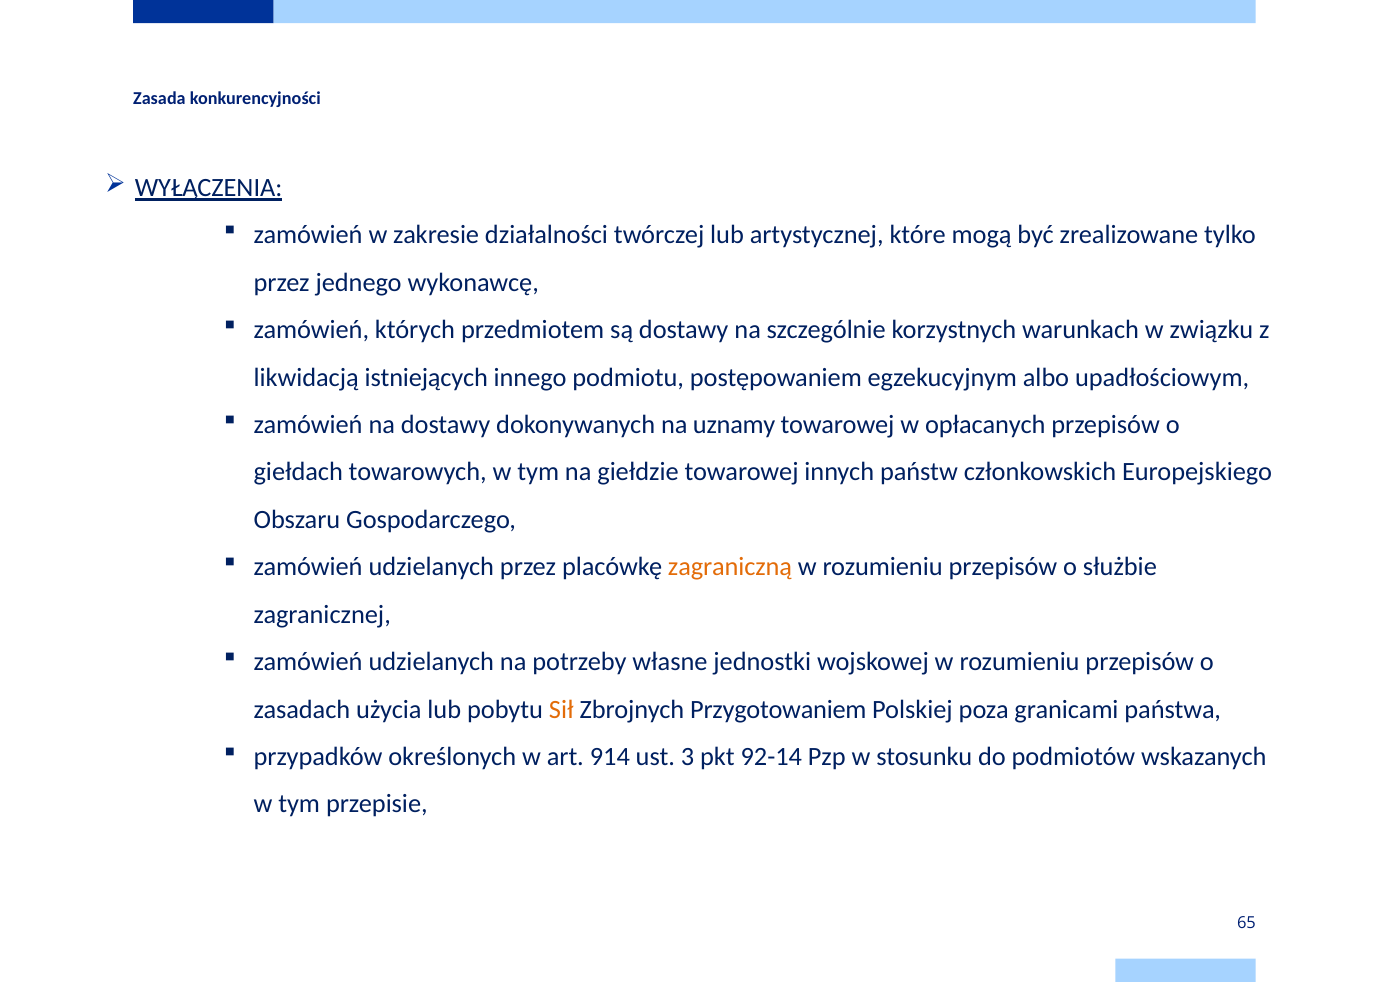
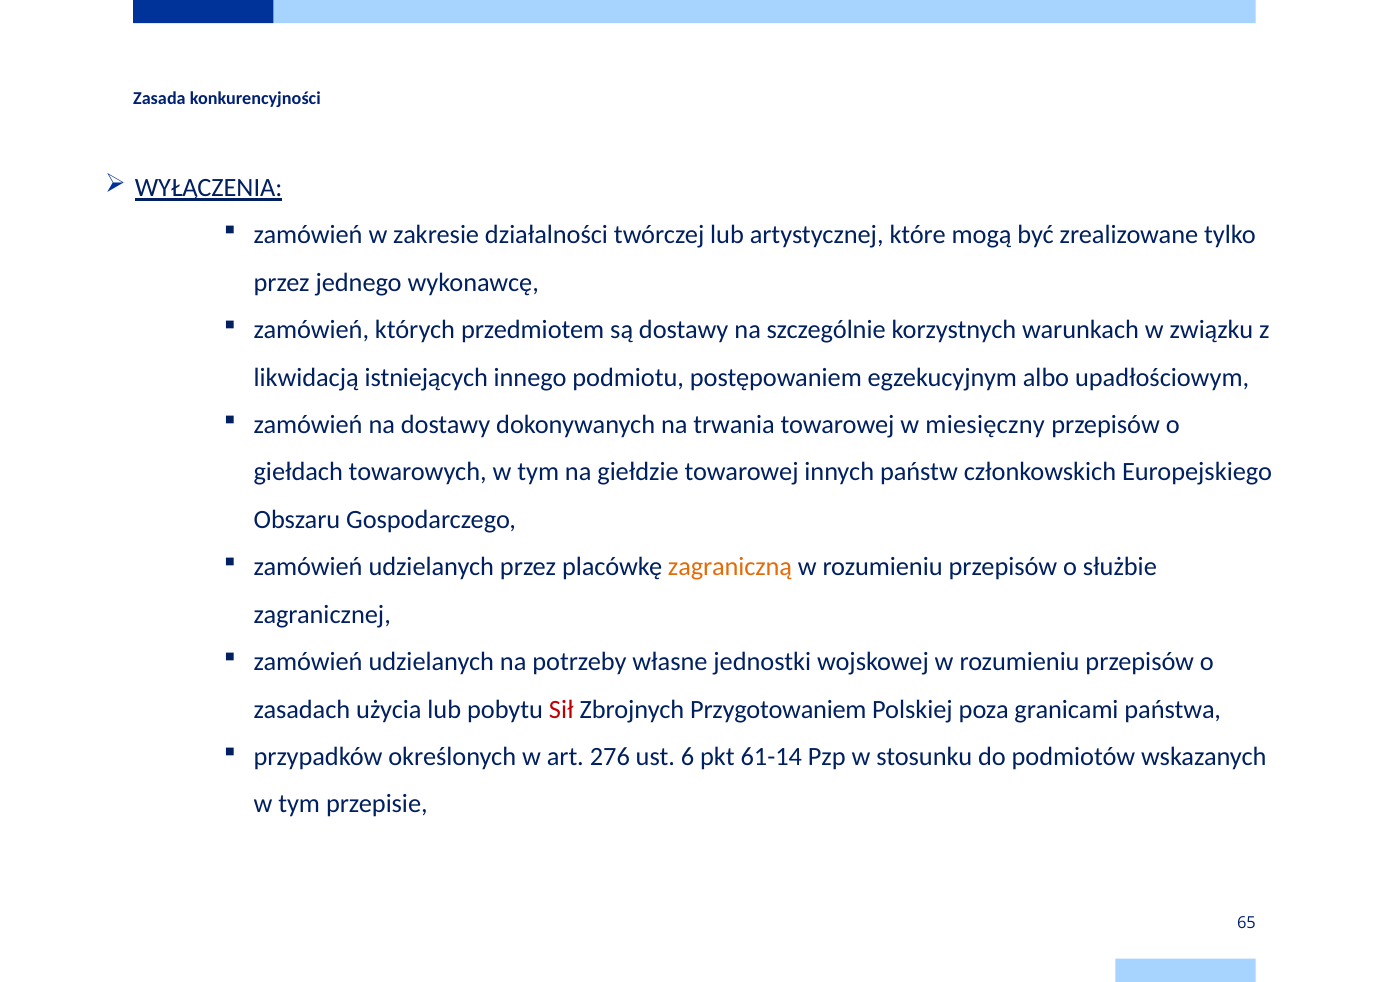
uznamy: uznamy -> trwania
opłacanych: opłacanych -> miesięczny
Sił colour: orange -> red
914: 914 -> 276
3: 3 -> 6
92-14: 92-14 -> 61-14
